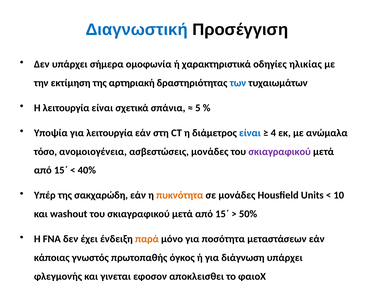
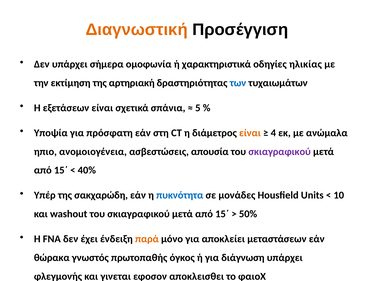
Διαγνωστική colour: blue -> orange
Η λειτουργία: λειτουργία -> εξετάσεων
για λειτουργία: λειτουργία -> πρόσφατη
είναι at (250, 133) colour: blue -> orange
τόσο: τόσο -> ηπιο
ασβεστώσεις μονάδες: μονάδες -> απουσία
πυκνότητα colour: orange -> blue
ποσότητα: ποσότητα -> αποκλείει
κάποιας: κάποιας -> θώρακα
